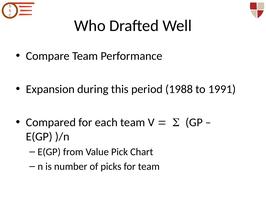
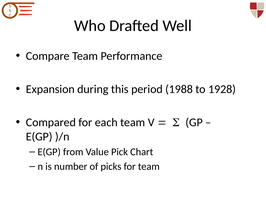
1991: 1991 -> 1928
